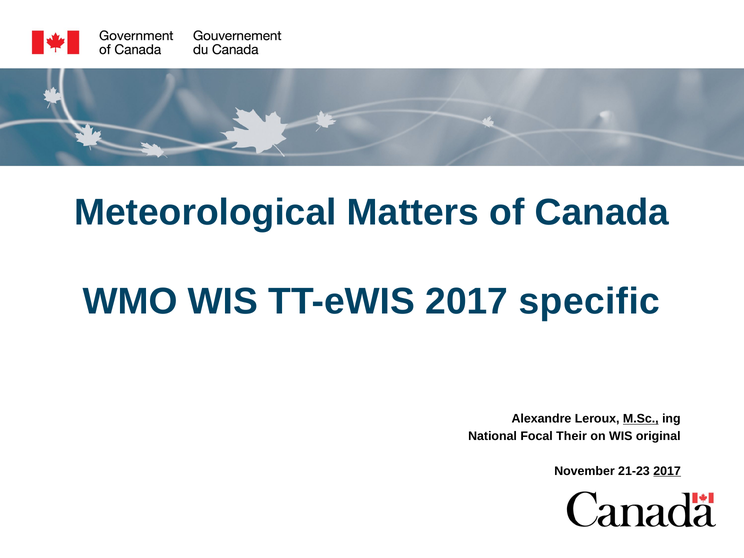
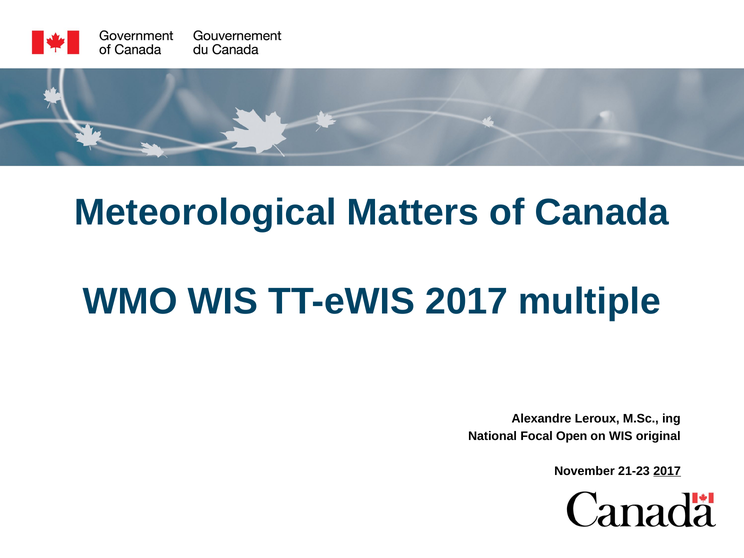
specific: specific -> multiple
M.Sc underline: present -> none
Their: Their -> Open
